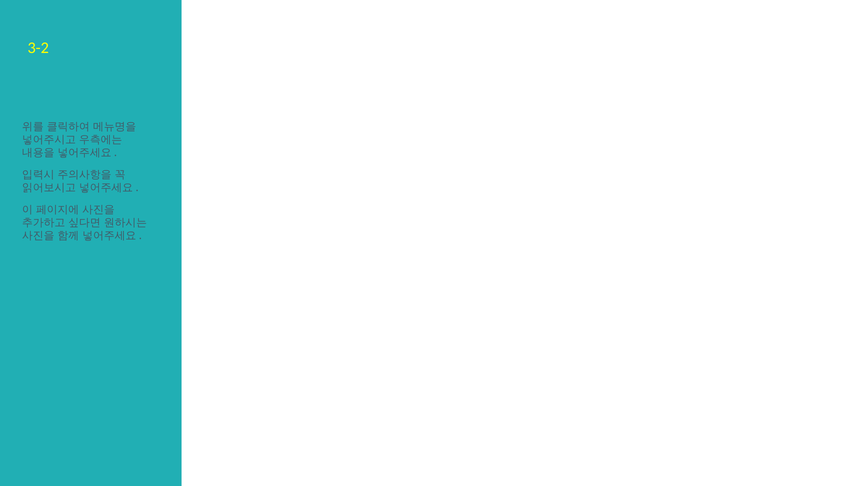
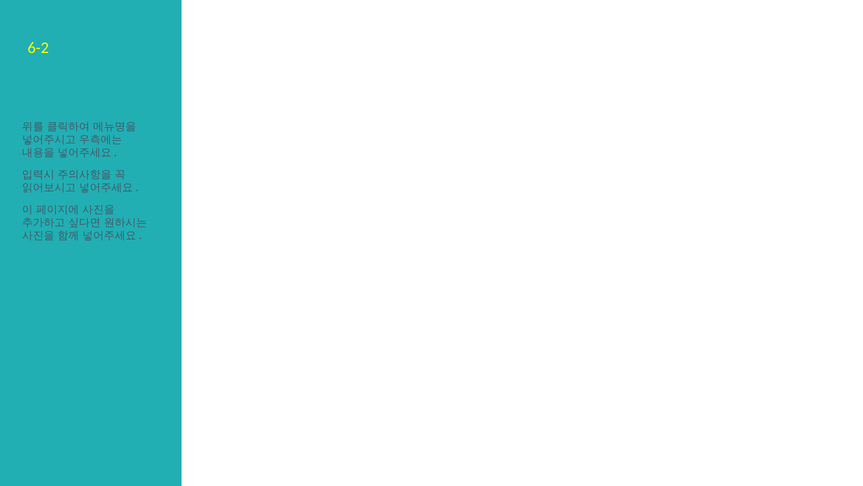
3-2: 3-2 -> 6-2
